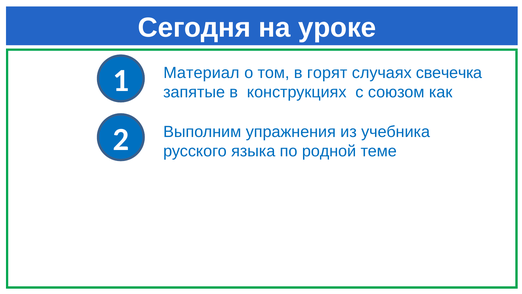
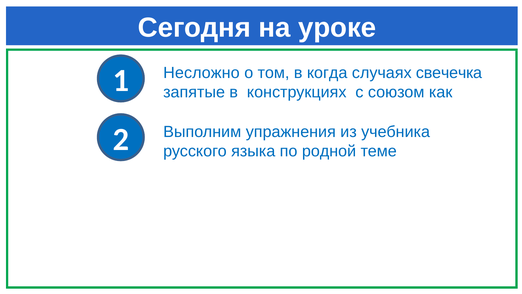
Материал: Материал -> Несложно
горят: горят -> когда
